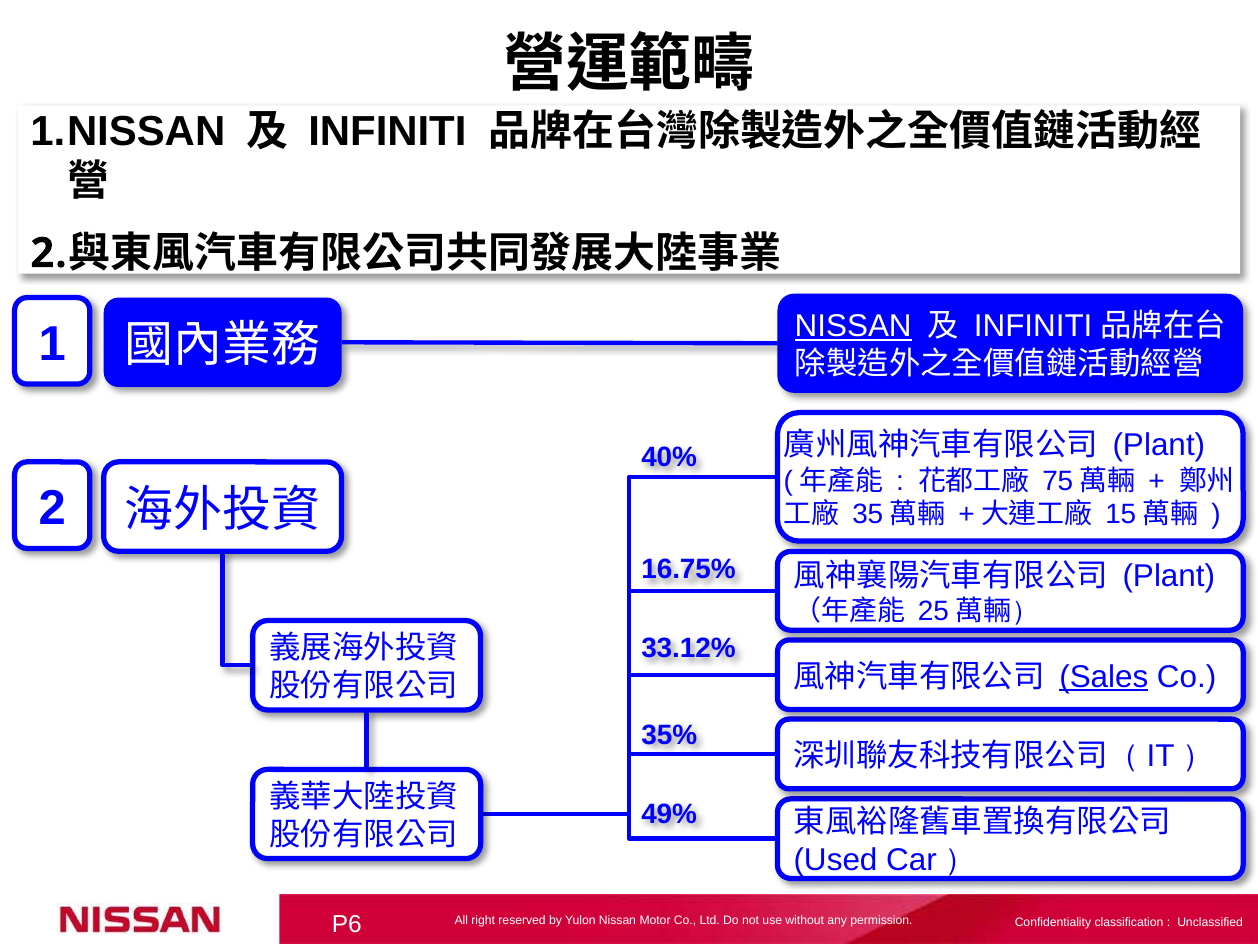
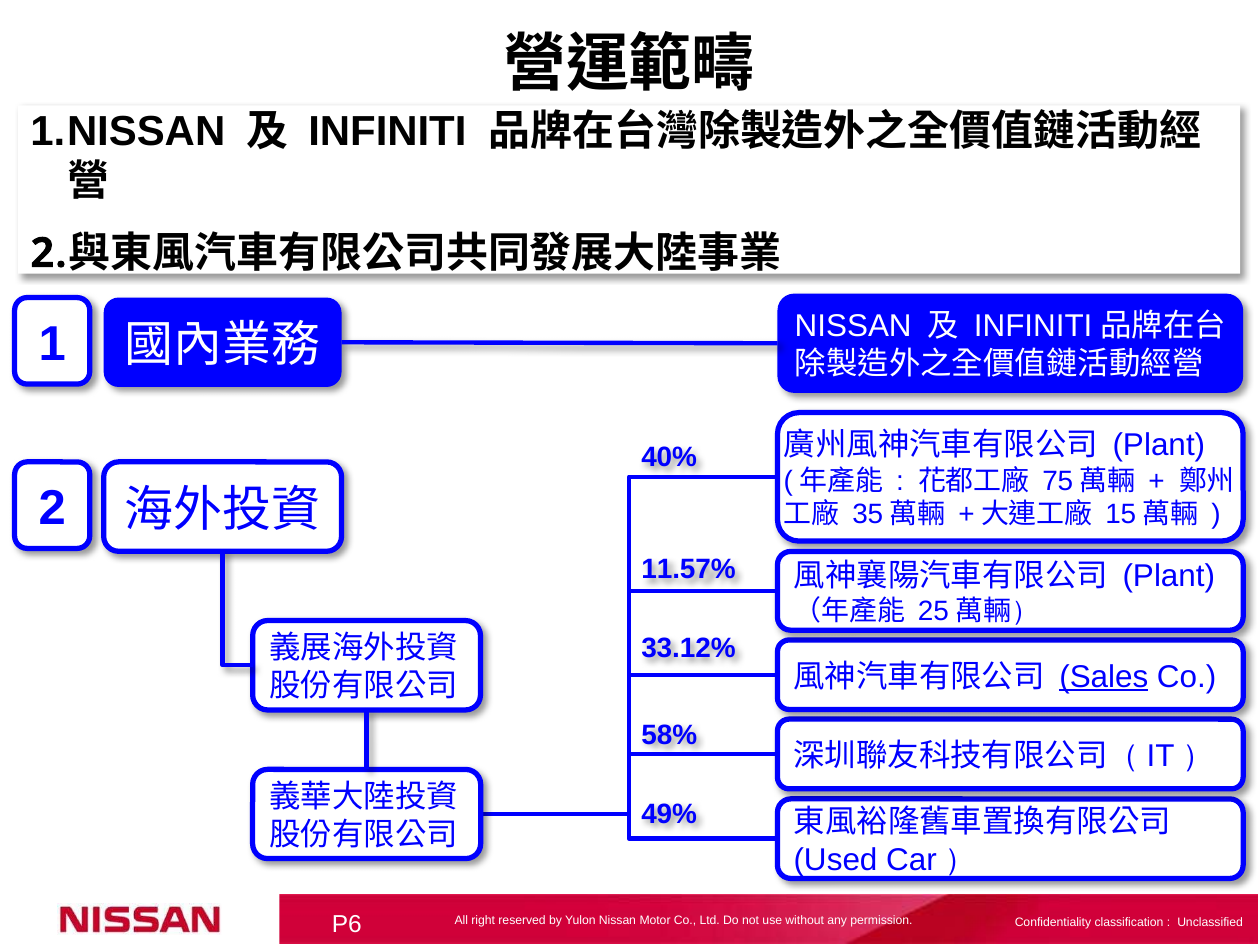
NISSAN at (853, 326) underline: present -> none
16.75%: 16.75% -> 11.57%
35%: 35% -> 58%
